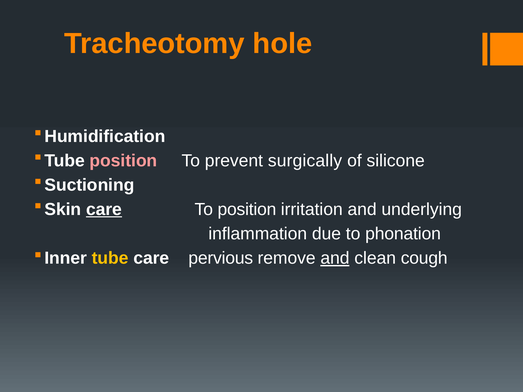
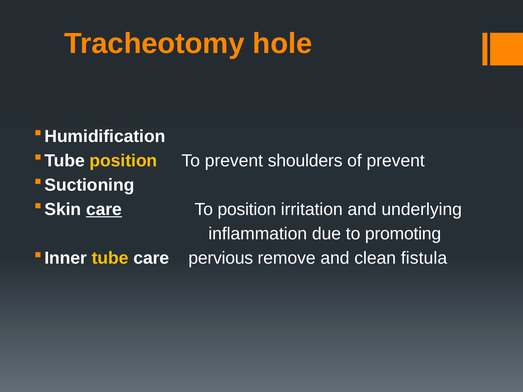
position at (123, 161) colour: pink -> yellow
surgically: surgically -> shoulders
of silicone: silicone -> prevent
phonation: phonation -> promoting
and at (335, 258) underline: present -> none
cough: cough -> fistula
